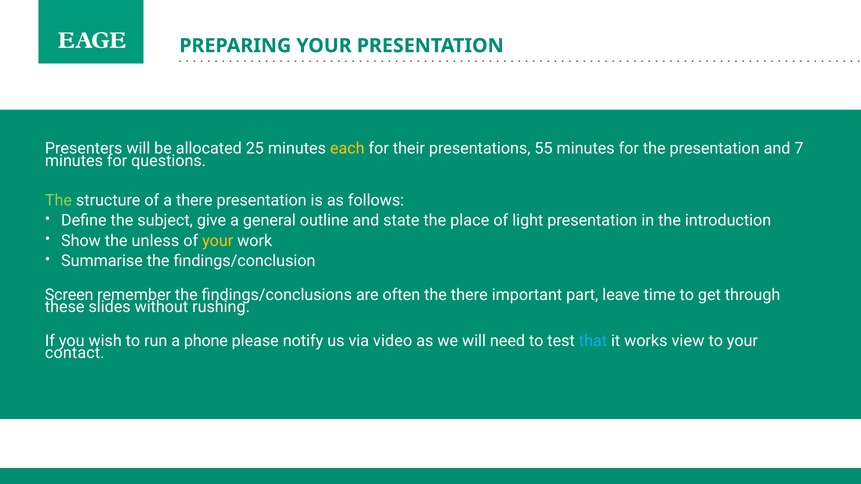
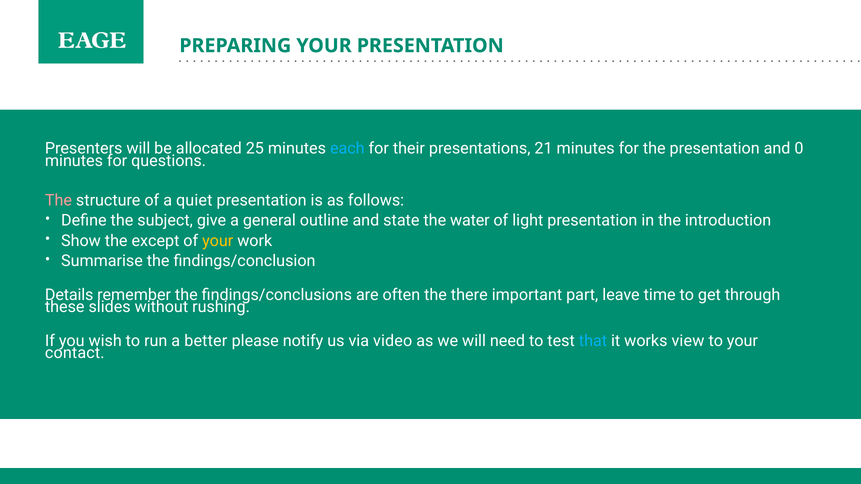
each colour: yellow -> light blue
55: 55 -> 21
7: 7 -> 0
The at (59, 200) colour: light green -> pink
a there: there -> quiet
place: place -> water
unless: unless -> except
Screen: Screen -> Details
phone: phone -> better
